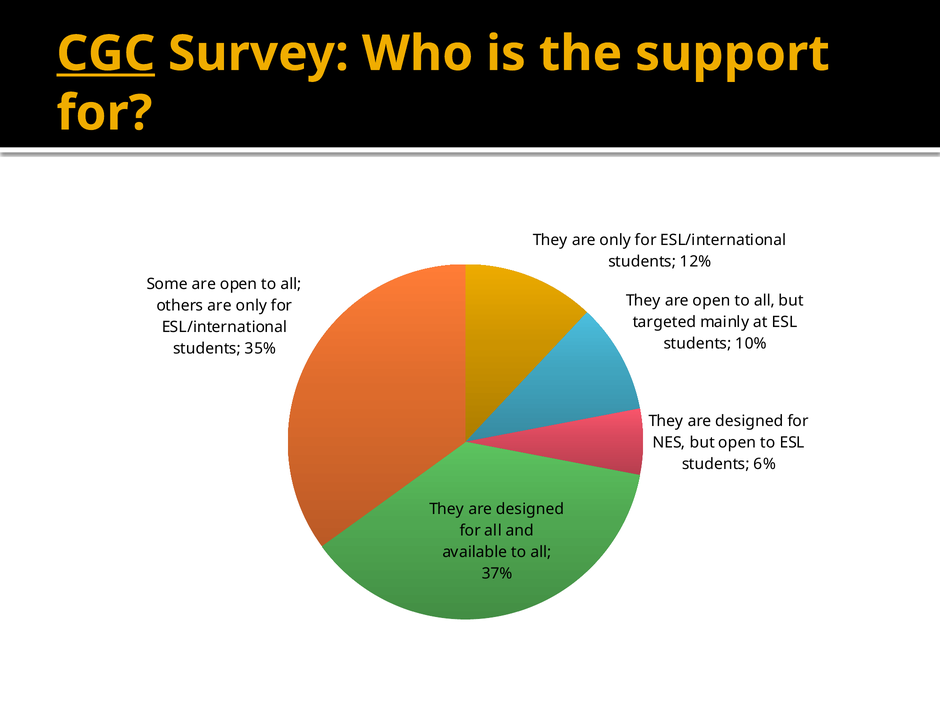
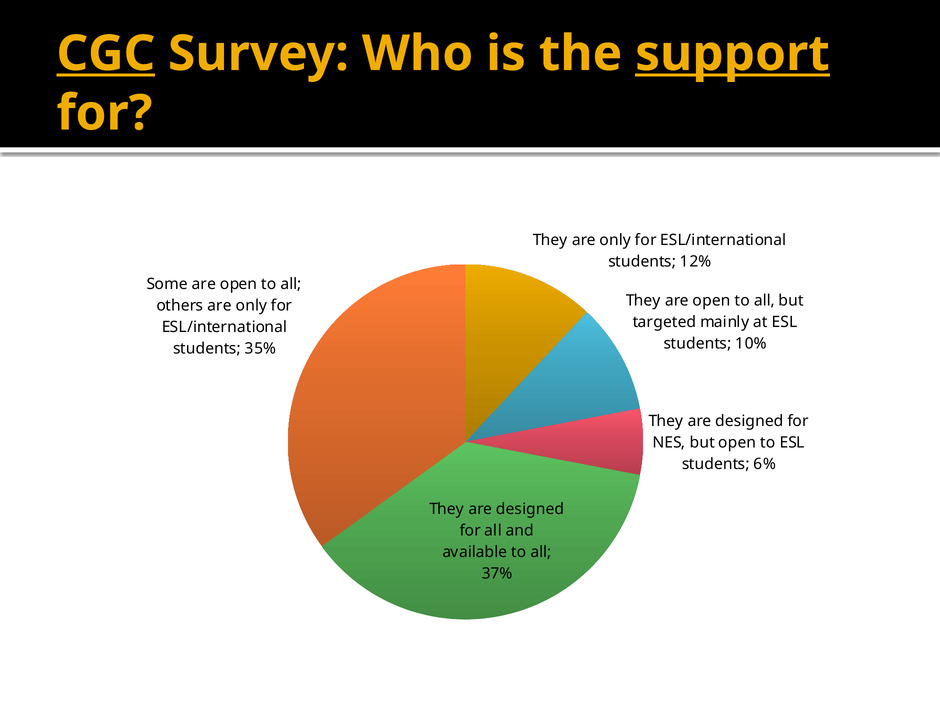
support underline: none -> present
